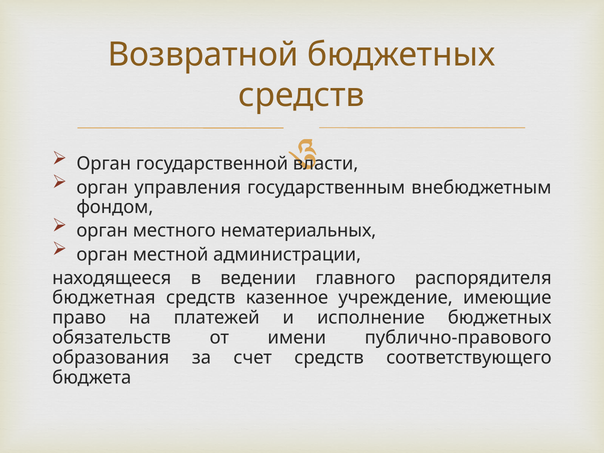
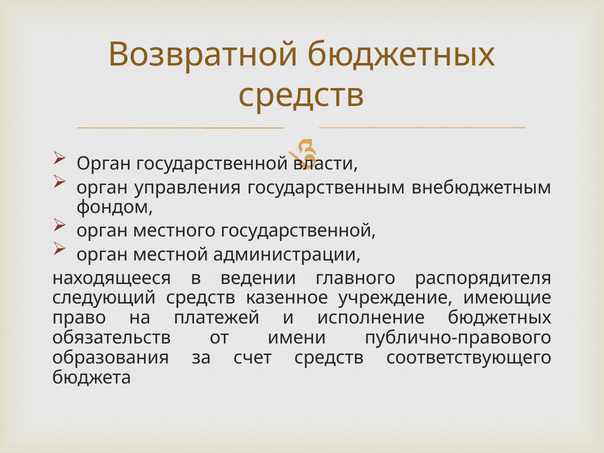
местного нематериальных: нематериальных -> государственной
бюджетная: бюджетная -> следующий
